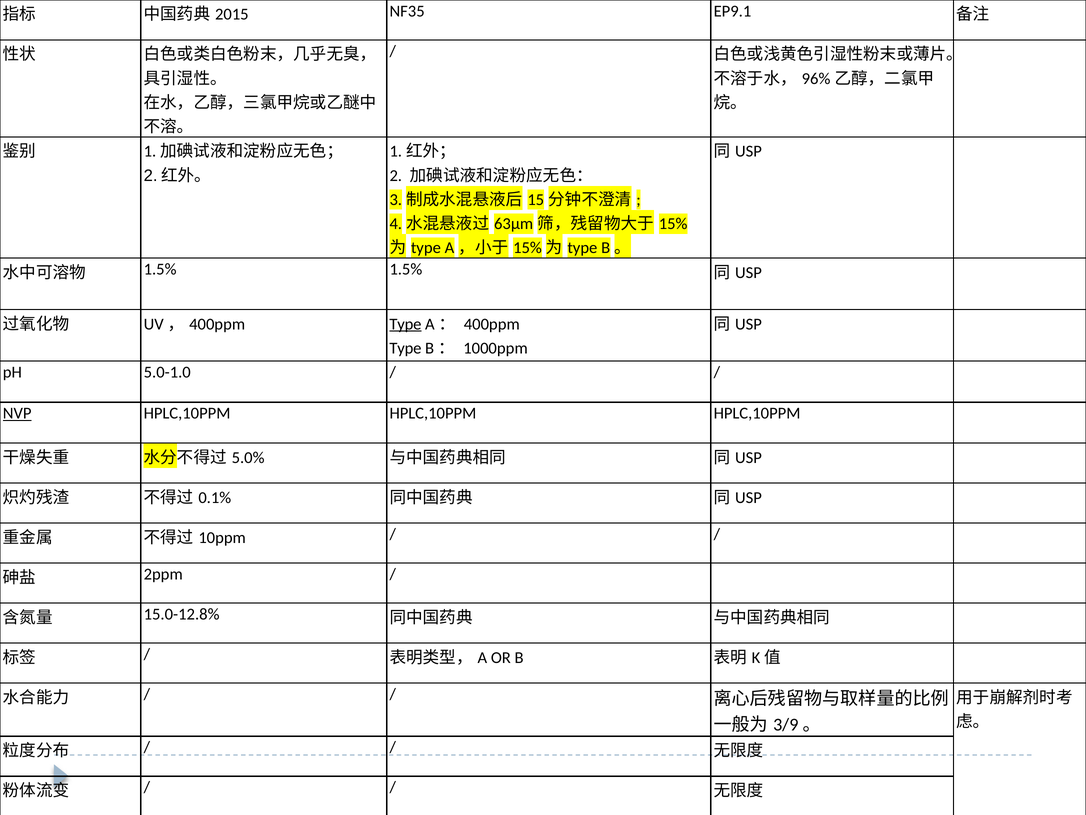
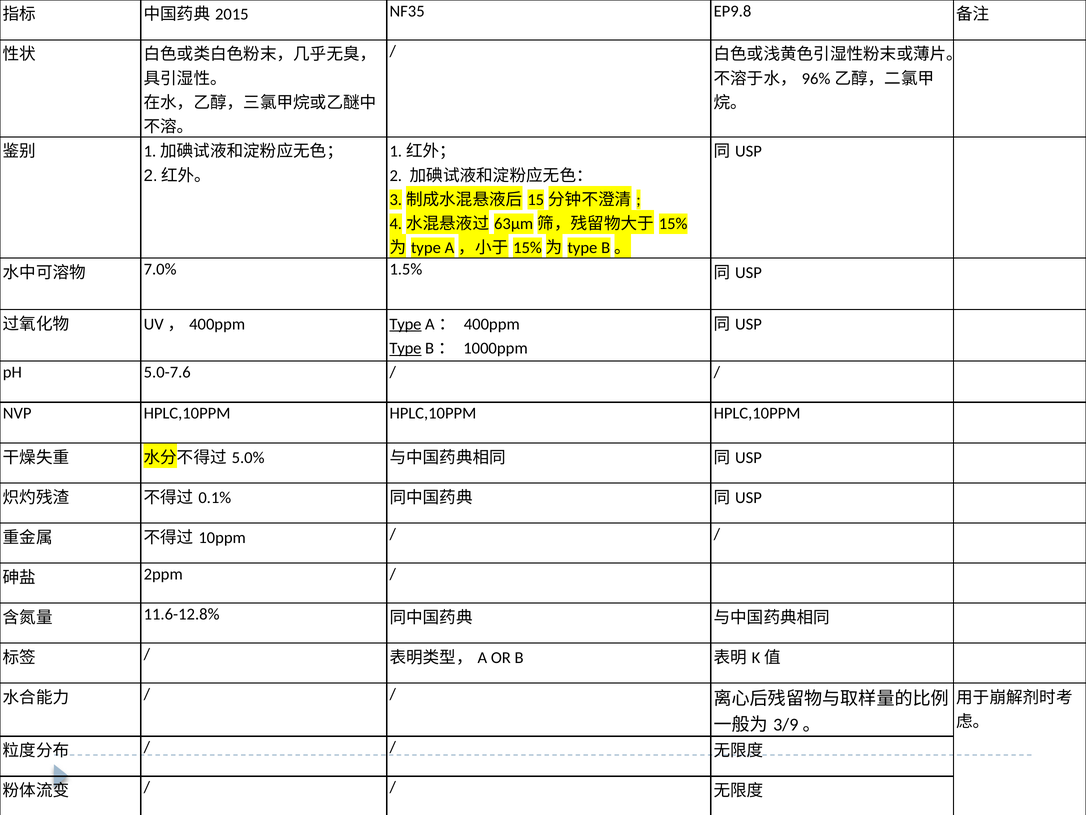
EP9.1: EP9.1 -> EP9.8
1.5% at (160, 269): 1.5% -> 7.0%
Type at (405, 348) underline: none -> present
5.0-1.0: 5.0-1.0 -> 5.0-7.6
NVP underline: present -> none
15.0-12.8%: 15.0-12.8% -> 11.6-12.8%
